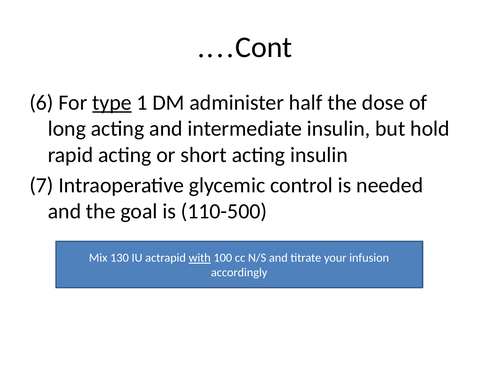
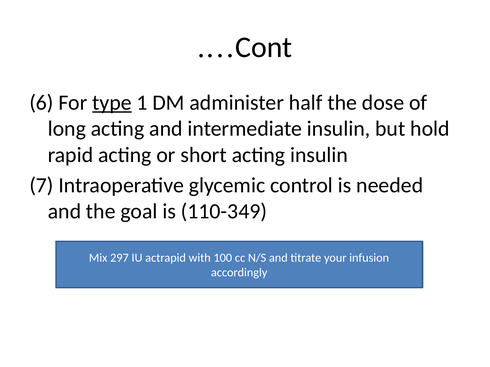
110-500: 110-500 -> 110-349
130: 130 -> 297
with underline: present -> none
